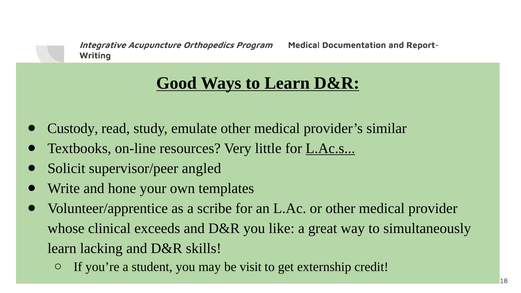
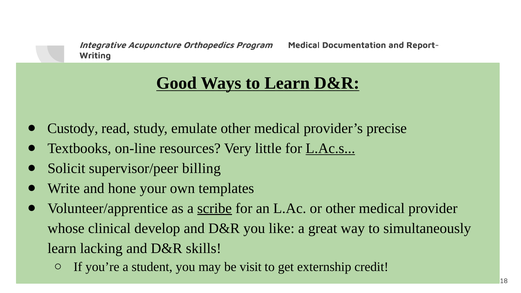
similar: similar -> precise
angled: angled -> billing
scribe underline: none -> present
exceeds: exceeds -> develop
